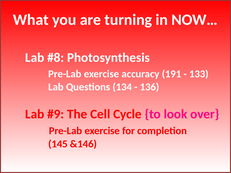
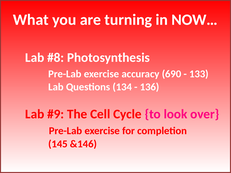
191: 191 -> 690
